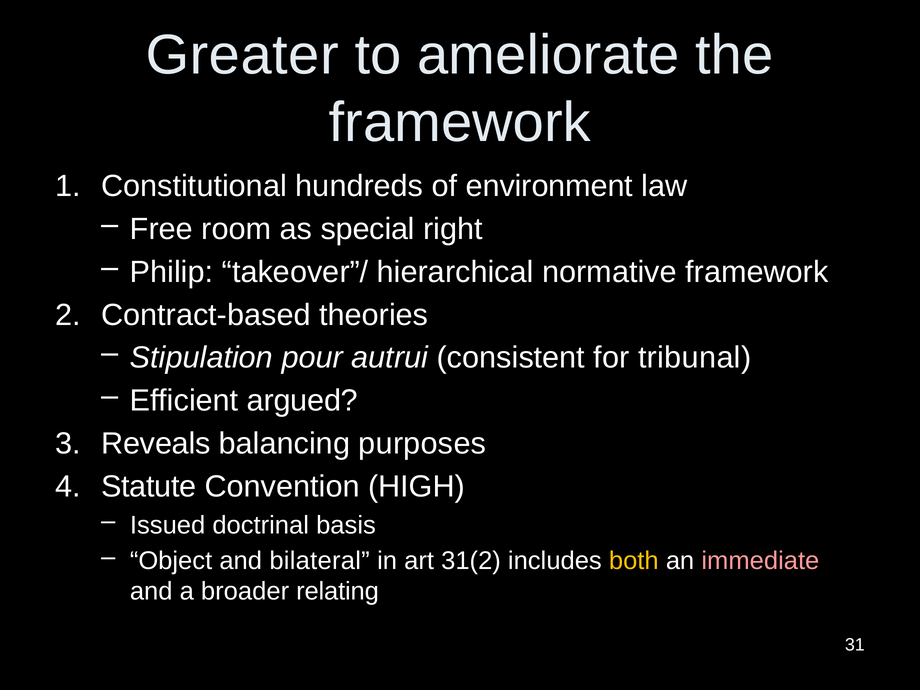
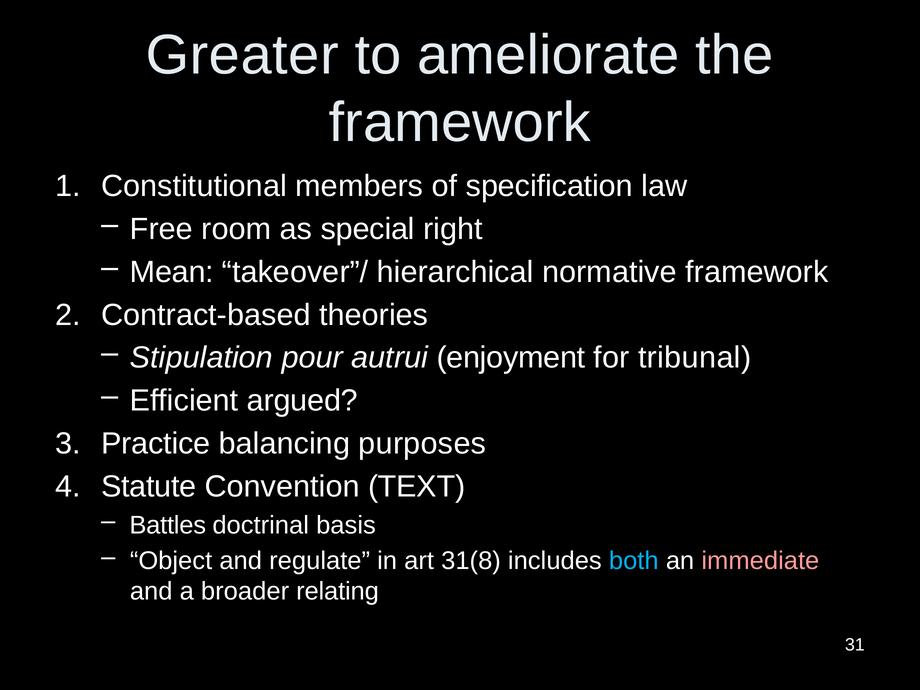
hundreds: hundreds -> members
environment: environment -> specification
Philip: Philip -> Mean
consistent: consistent -> enjoyment
Reveals: Reveals -> Practice
HIGH: HIGH -> TEXT
Issued: Issued -> Battles
bilateral: bilateral -> regulate
31(2: 31(2 -> 31(8
both colour: yellow -> light blue
